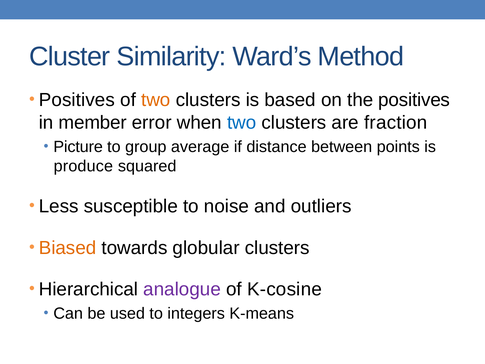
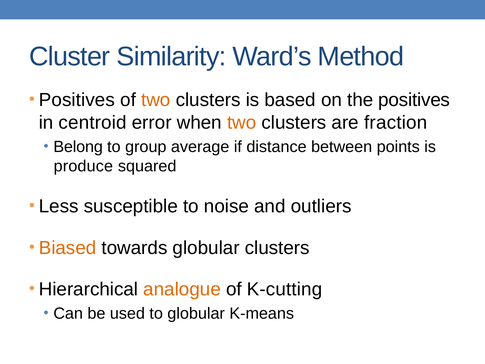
member: member -> centroid
two at (242, 123) colour: blue -> orange
Picture: Picture -> Belong
analogue colour: purple -> orange
K-cosine: K-cosine -> K-cutting
to integers: integers -> globular
